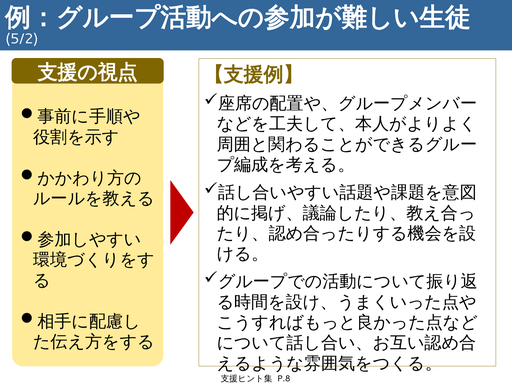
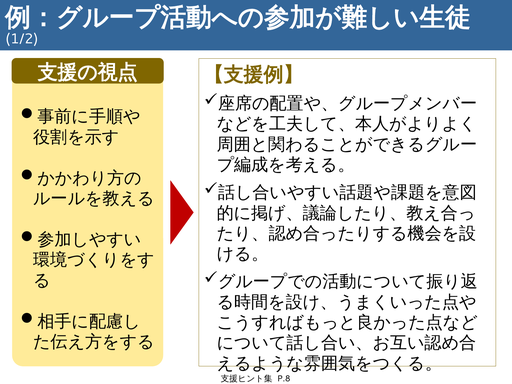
5/2: 5/2 -> 1/2
